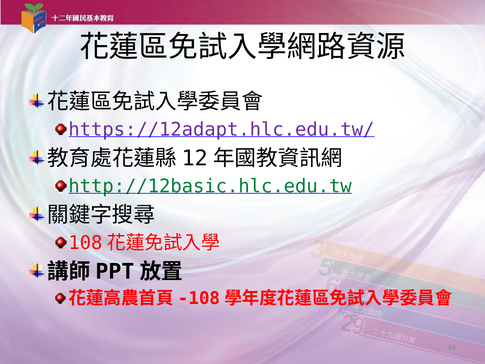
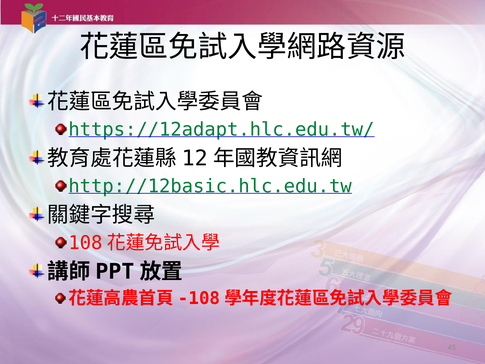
https://12adapt.hlc.edu.tw/ colour: purple -> green
